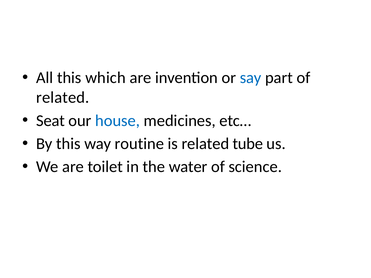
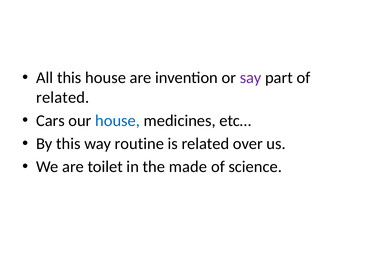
this which: which -> house
say colour: blue -> purple
Seat: Seat -> Cars
tube: tube -> over
water: water -> made
